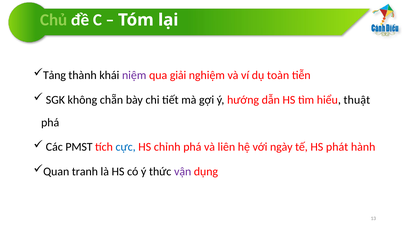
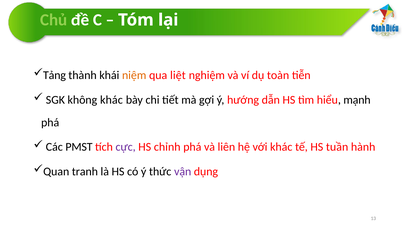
niệm colour: purple -> orange
giải: giải -> liệt
không chẵn: chẵn -> khác
thuật: thuật -> mạnh
cực colour: blue -> purple
với ngày: ngày -> khác
phát: phát -> tuần
